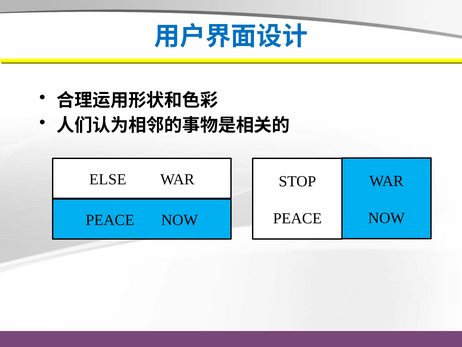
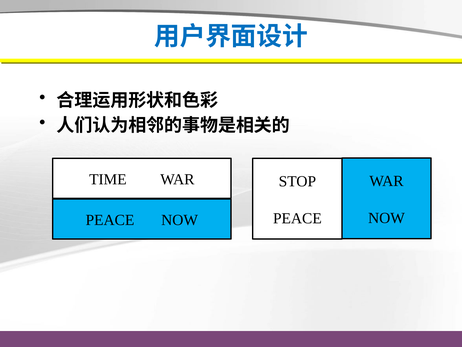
ELSE: ELSE -> TIME
